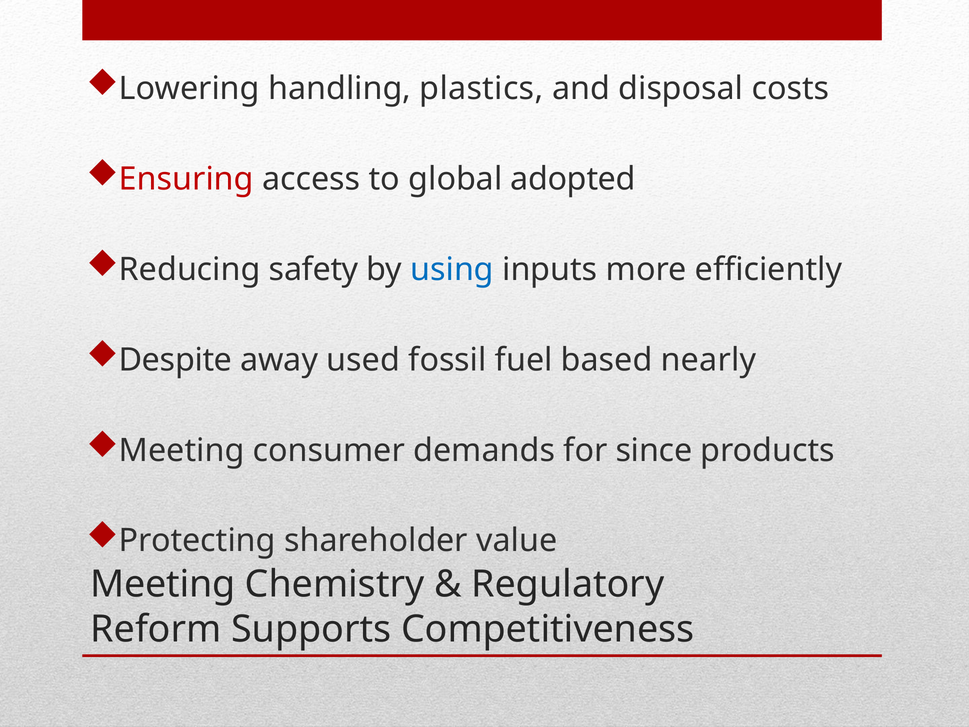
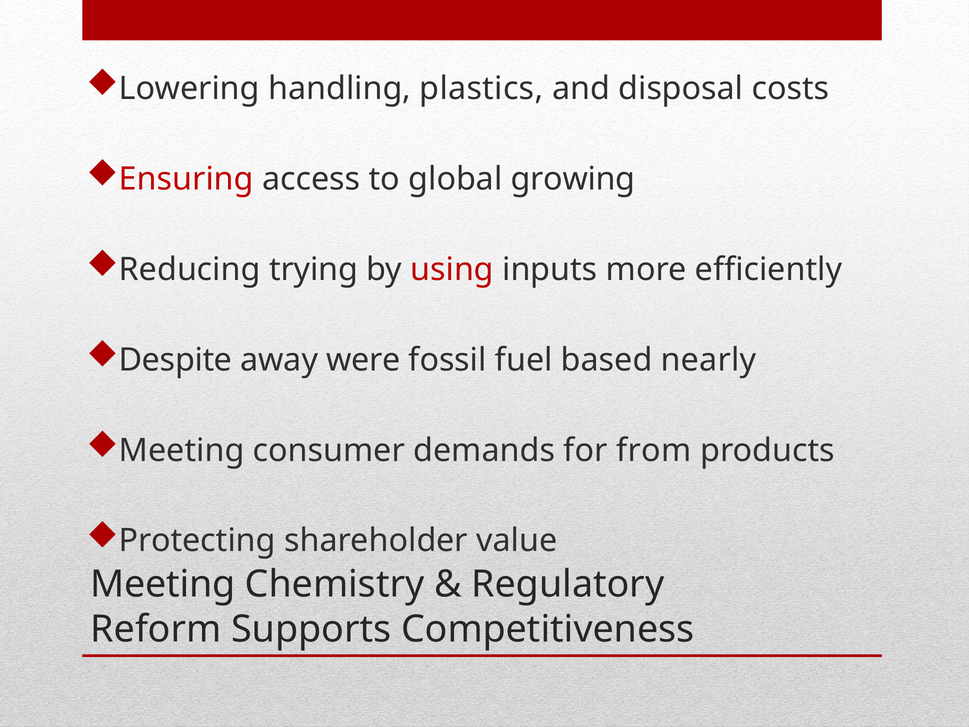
adopted: adopted -> growing
safety: safety -> trying
using colour: blue -> red
used: used -> were
since: since -> from
